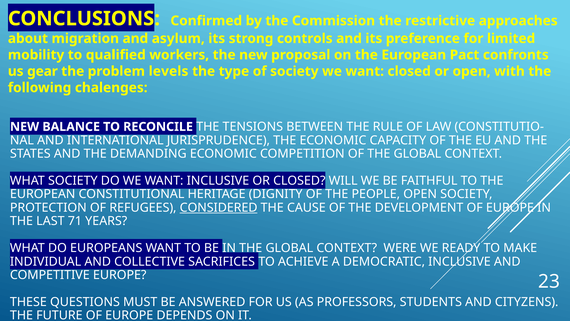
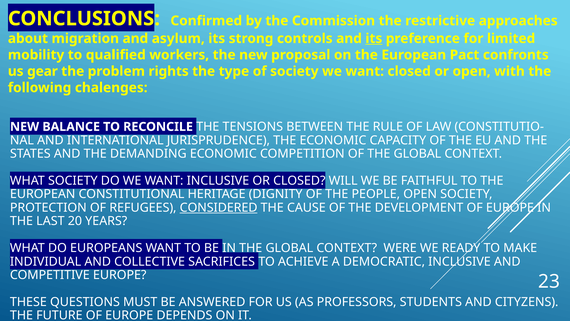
its at (374, 38) underline: none -> present
levels: levels -> rights
71: 71 -> 20
